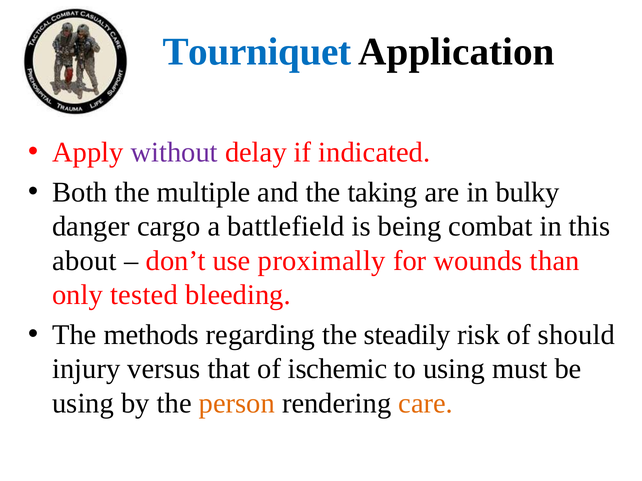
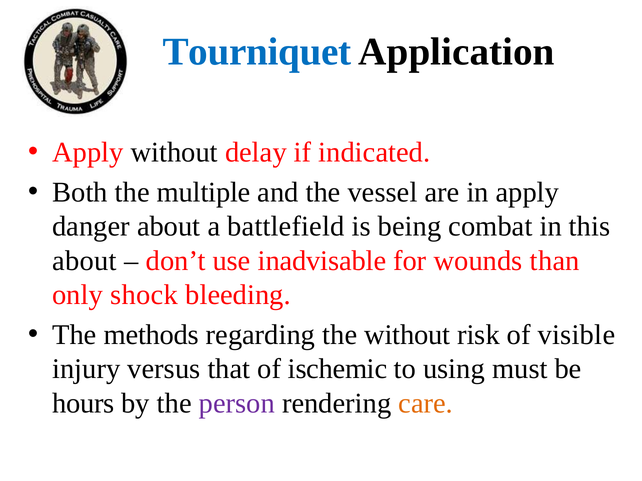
without at (174, 153) colour: purple -> black
taking: taking -> vessel
in bulky: bulky -> apply
danger cargo: cargo -> about
proximally: proximally -> inadvisable
tested: tested -> shock
the steadily: steadily -> without
should: should -> visible
using at (83, 404): using -> hours
person colour: orange -> purple
